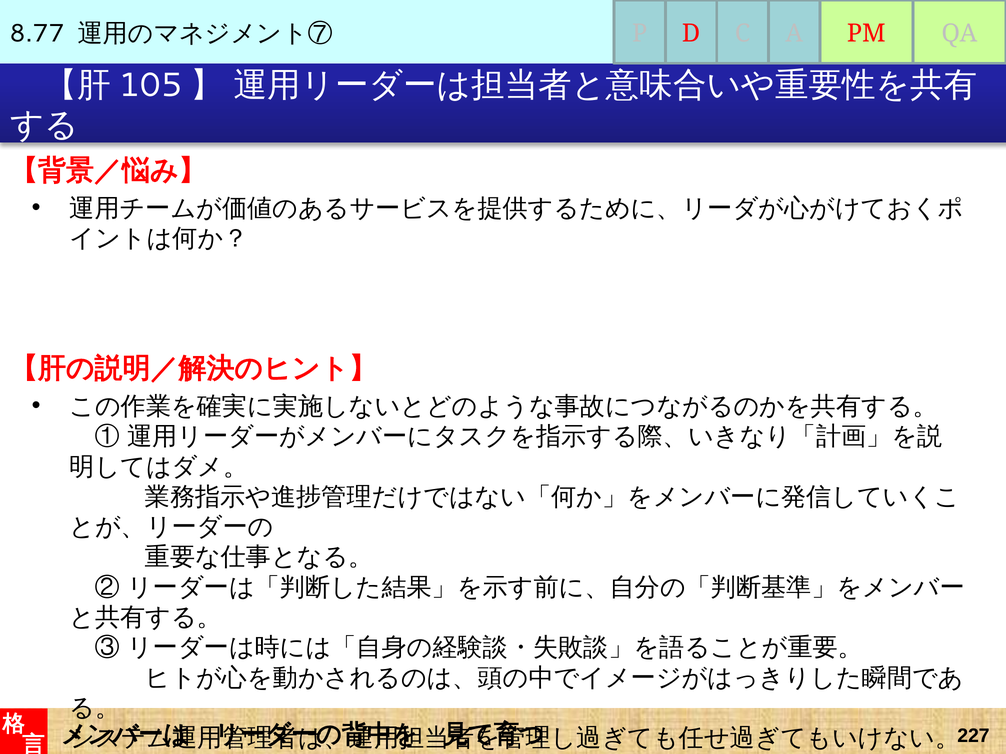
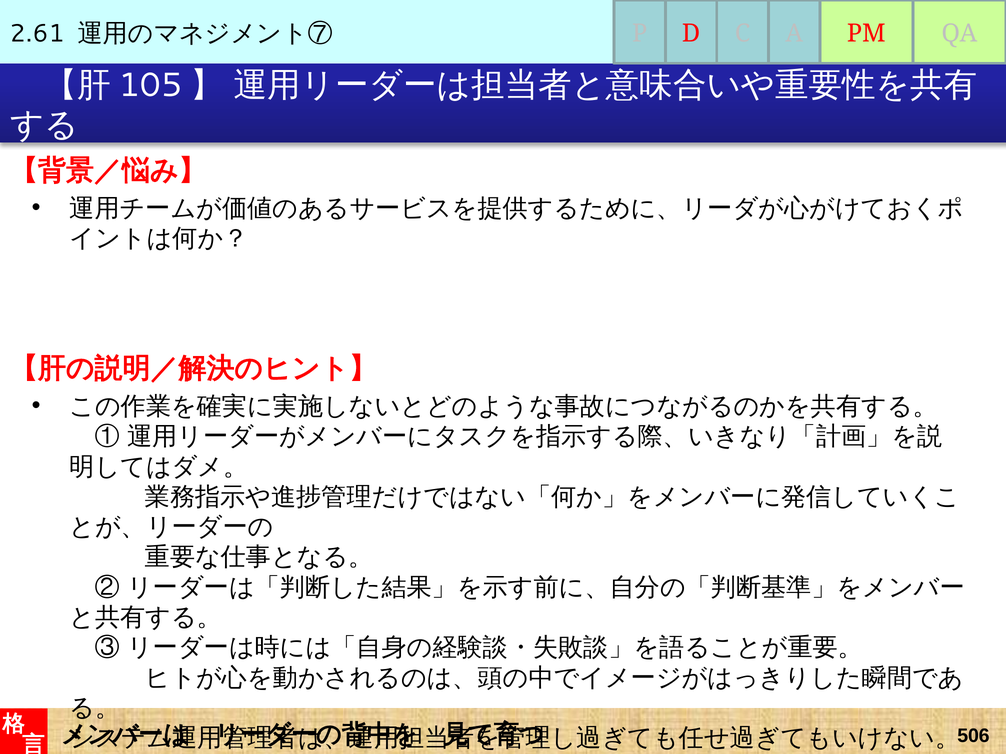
8.77: 8.77 -> 2.61
227: 227 -> 506
